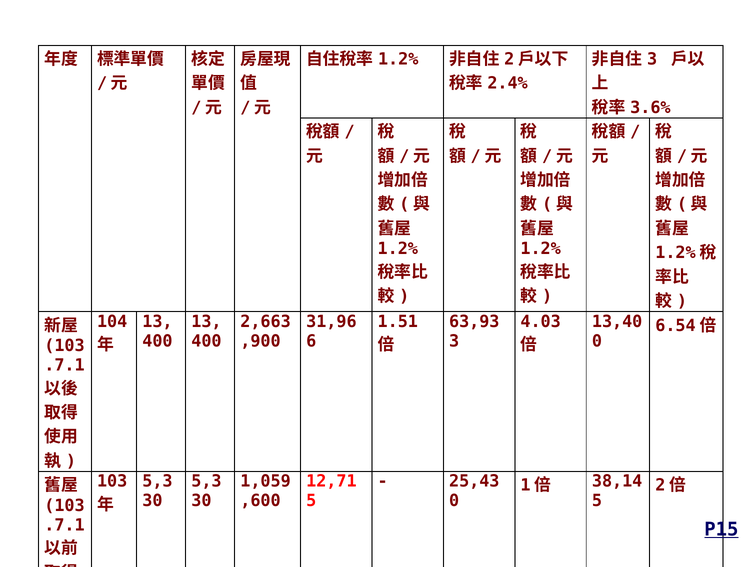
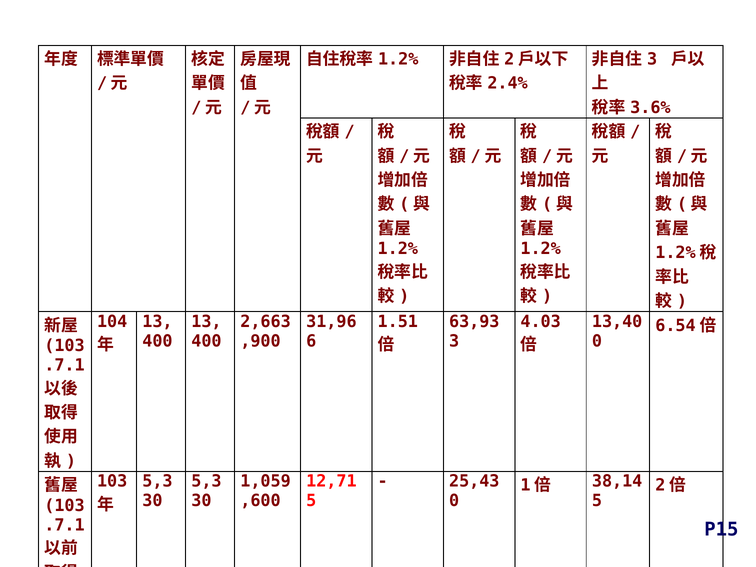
P15 underline: present -> none
